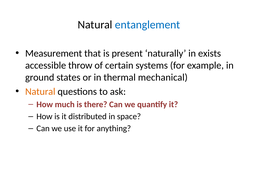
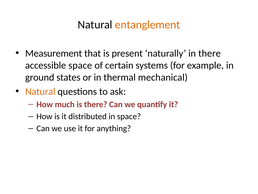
entanglement colour: blue -> orange
in exists: exists -> there
accessible throw: throw -> space
